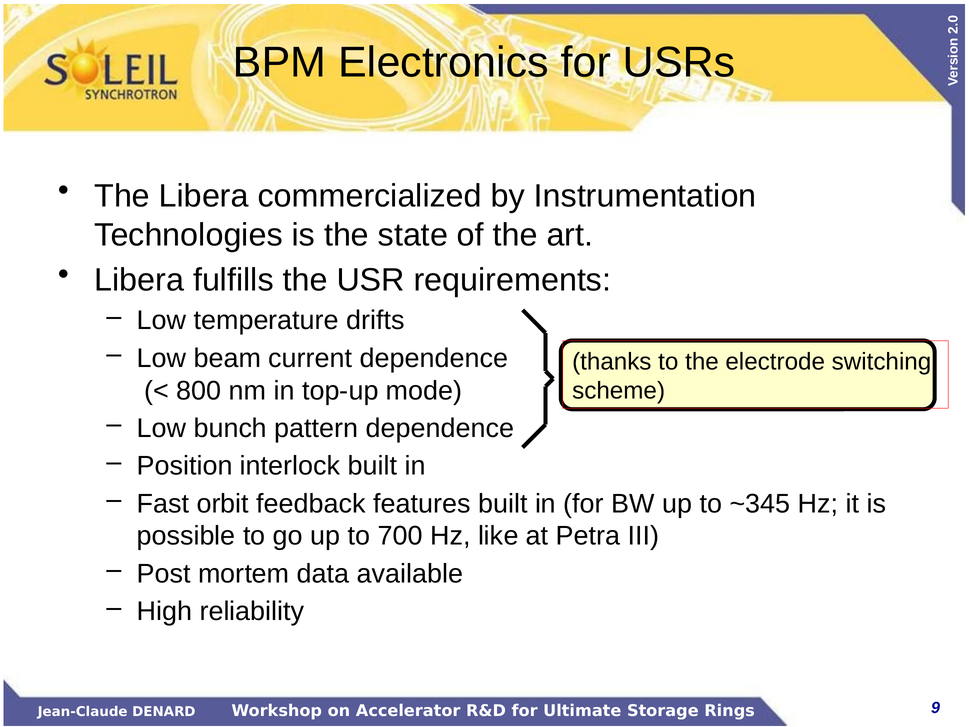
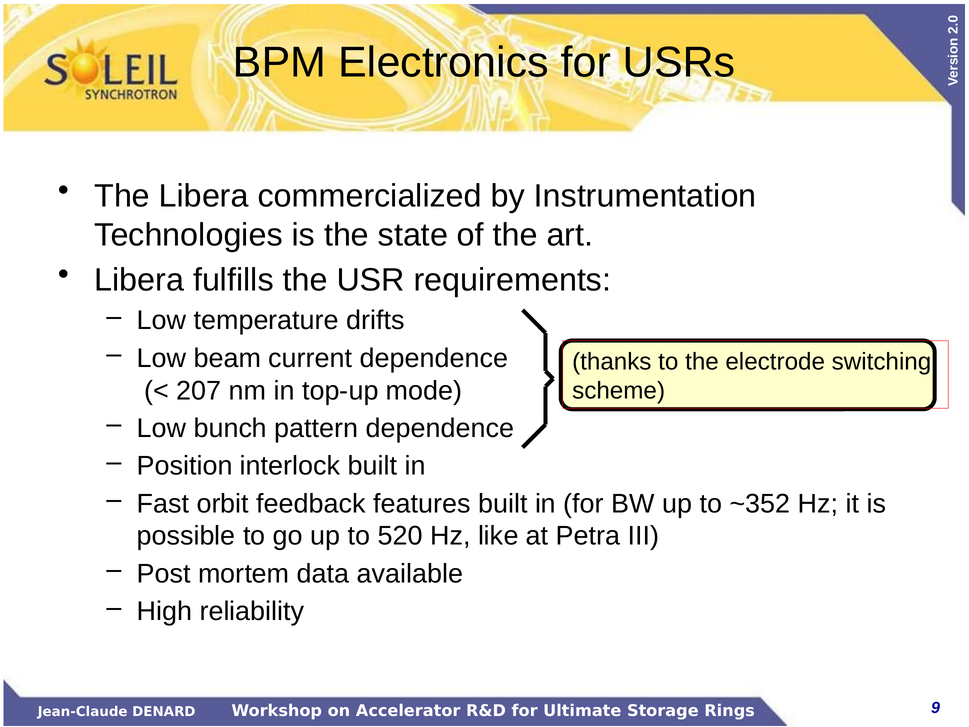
800: 800 -> 207
~345: ~345 -> ~352
700: 700 -> 520
